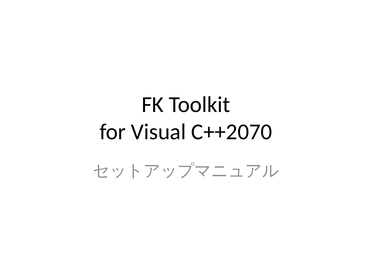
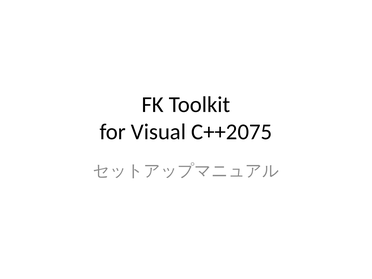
C++2070: C++2070 -> C++2075
